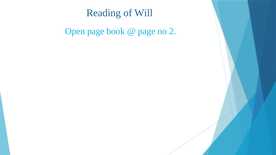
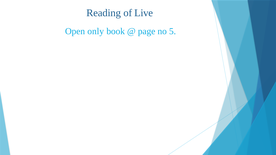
Will: Will -> Live
Open page: page -> only
2: 2 -> 5
